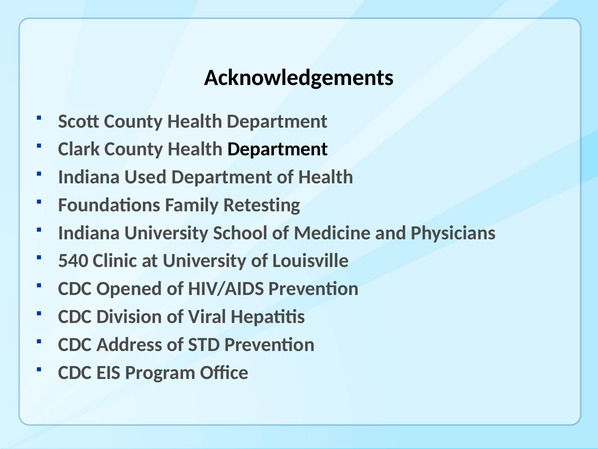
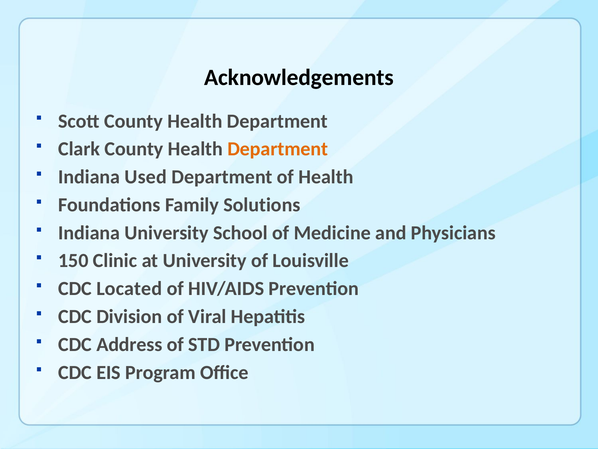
Department at (278, 149) colour: black -> orange
Retesting: Retesting -> Solutions
540: 540 -> 150
Opened: Opened -> Located
